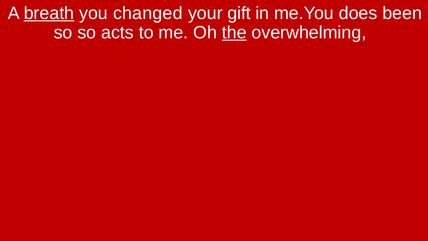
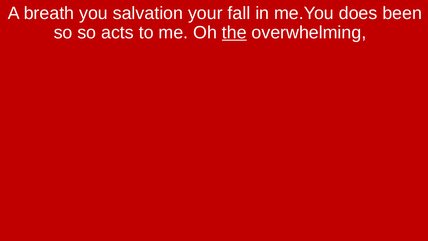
breath underline: present -> none
changed: changed -> salvation
gift: gift -> fall
